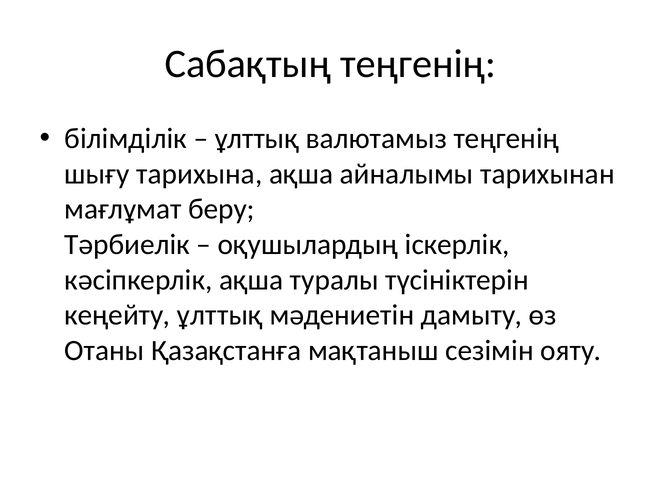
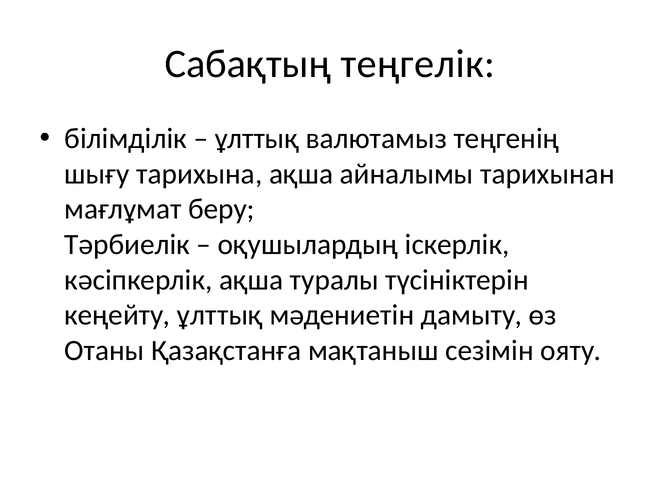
Сабақтың теңгенің: теңгенің -> теңгелік
